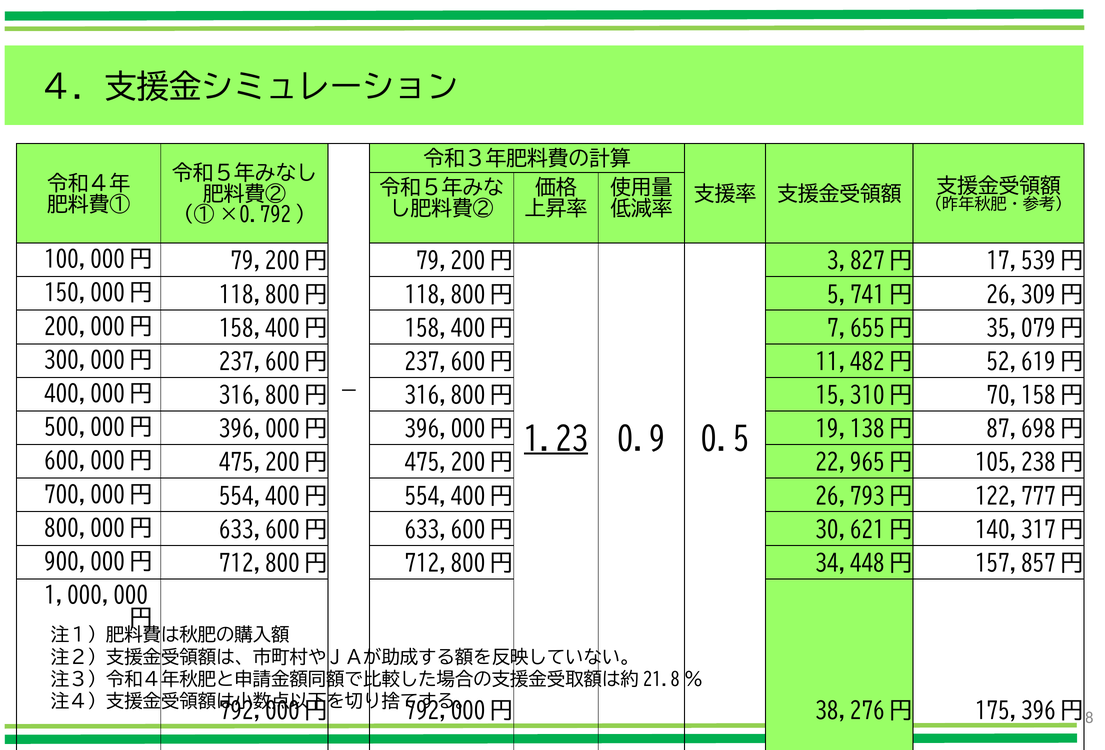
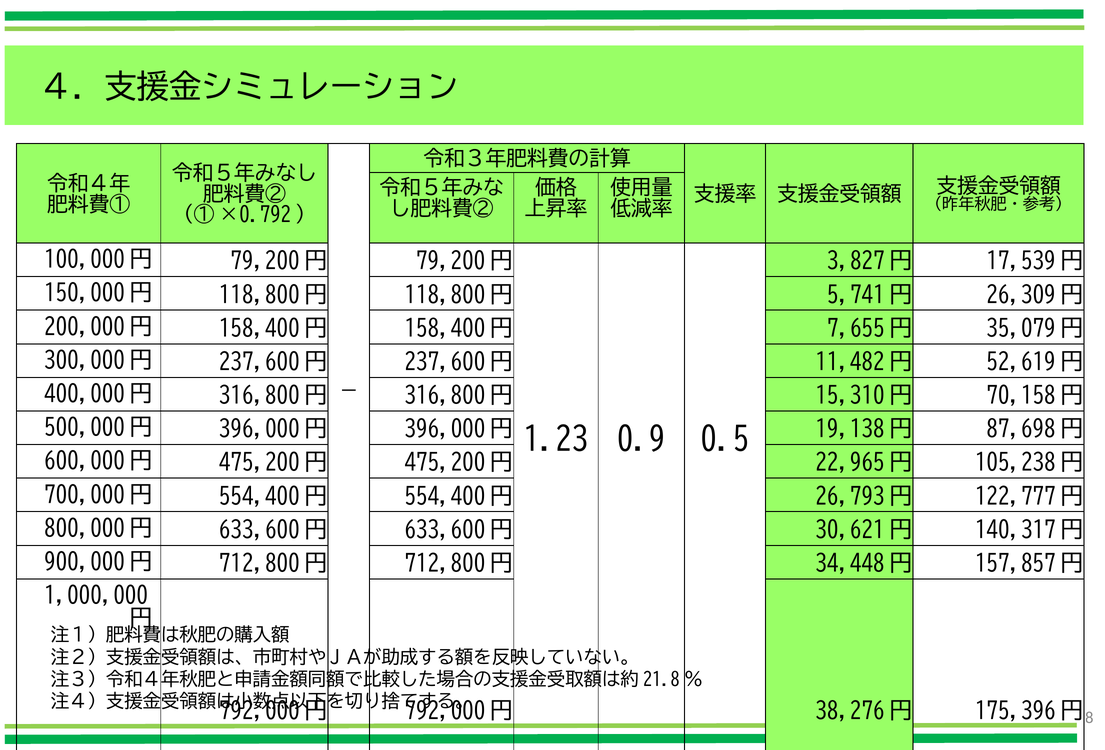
1.23 underline: present -> none
